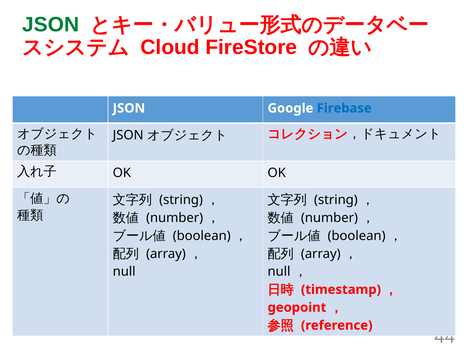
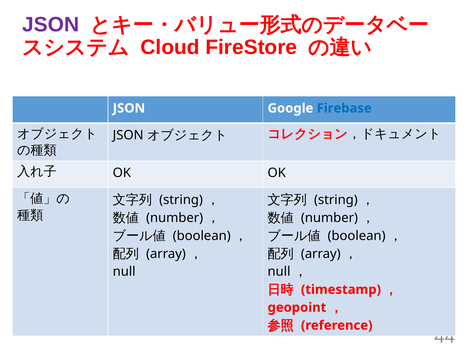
JSON at (51, 25) colour: green -> purple
